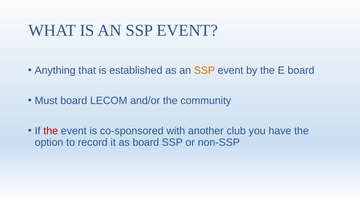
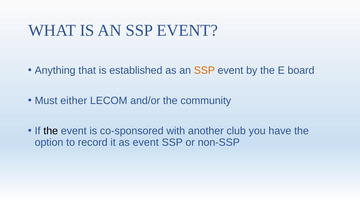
Must board: board -> either
the at (51, 131) colour: red -> black
as board: board -> event
